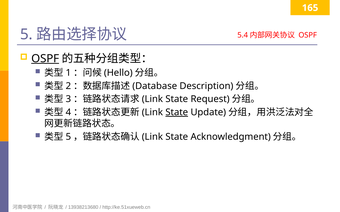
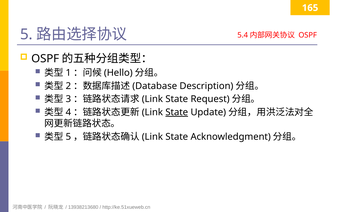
OSPF at (45, 59) underline: present -> none
